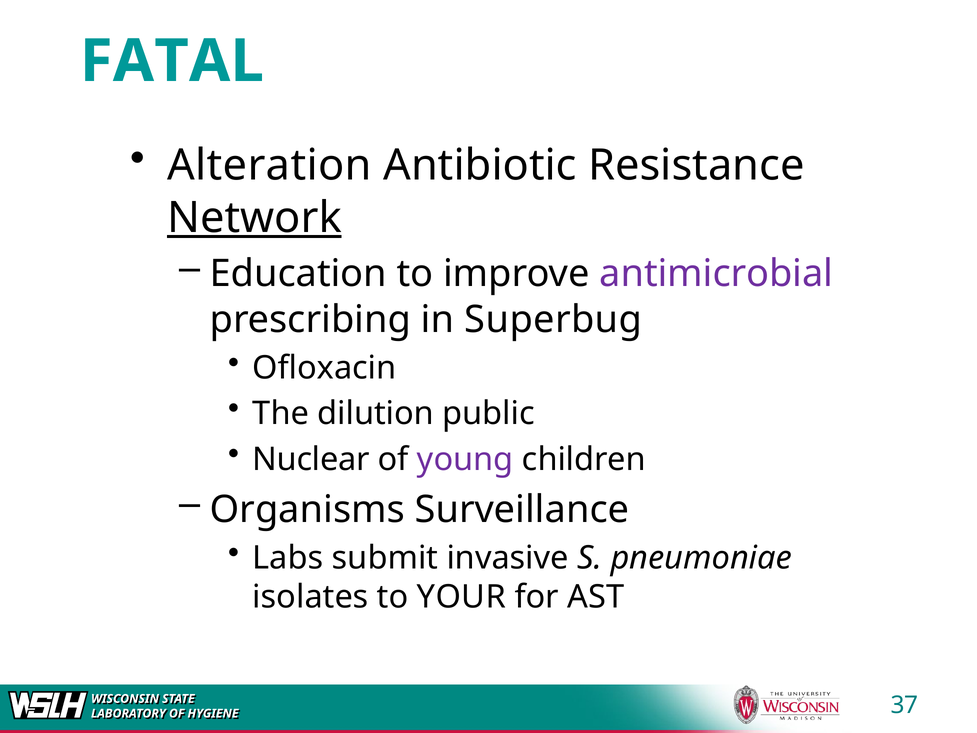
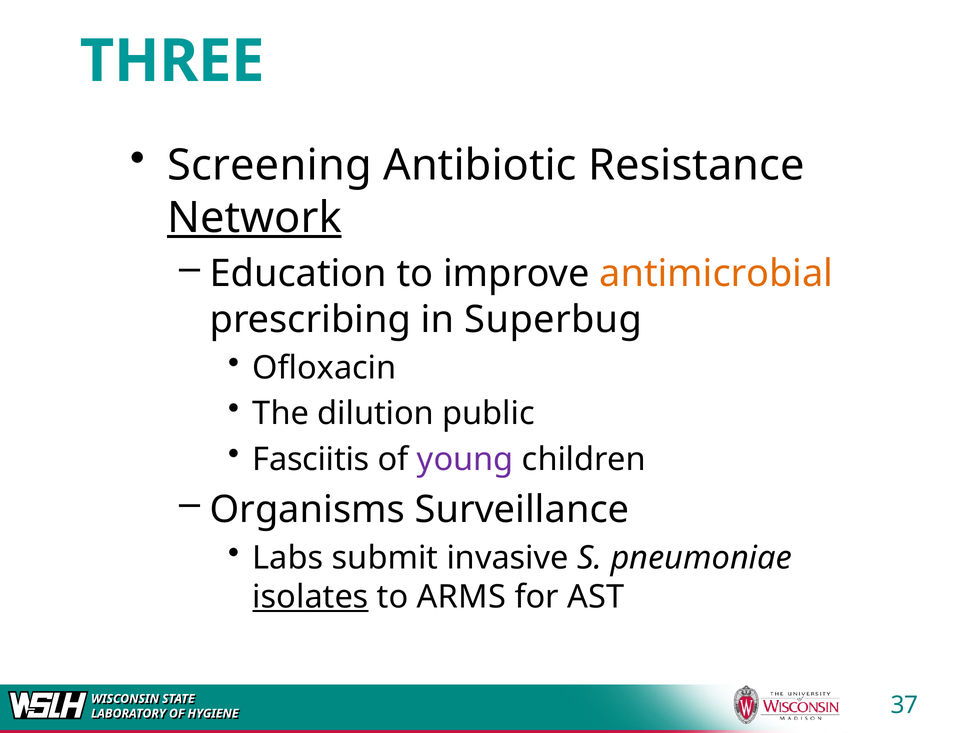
FATAL: FATAL -> THREE
Alteration: Alteration -> Screening
antimicrobial colour: purple -> orange
Nuclear: Nuclear -> Fasciitis
isolates underline: none -> present
YOUR: YOUR -> ARMS
